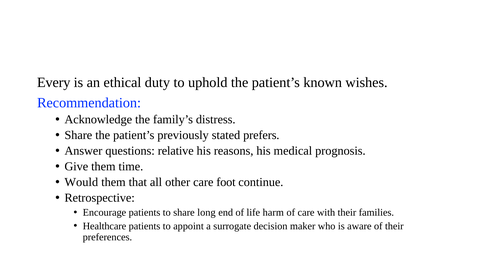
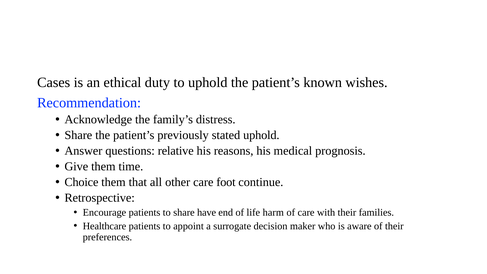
Every: Every -> Cases
stated prefers: prefers -> uphold
Would: Would -> Choice
long: long -> have
